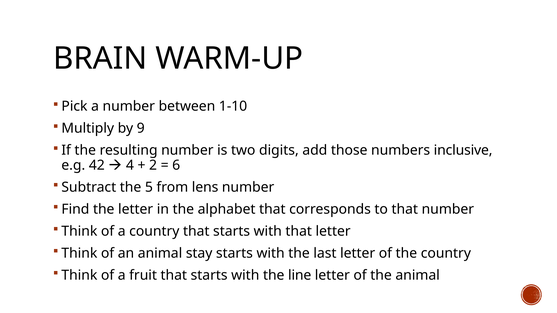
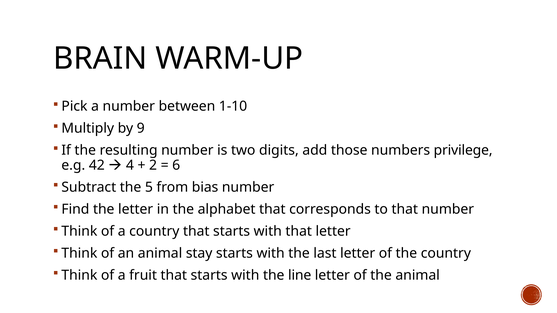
inclusive: inclusive -> privilege
lens: lens -> bias
